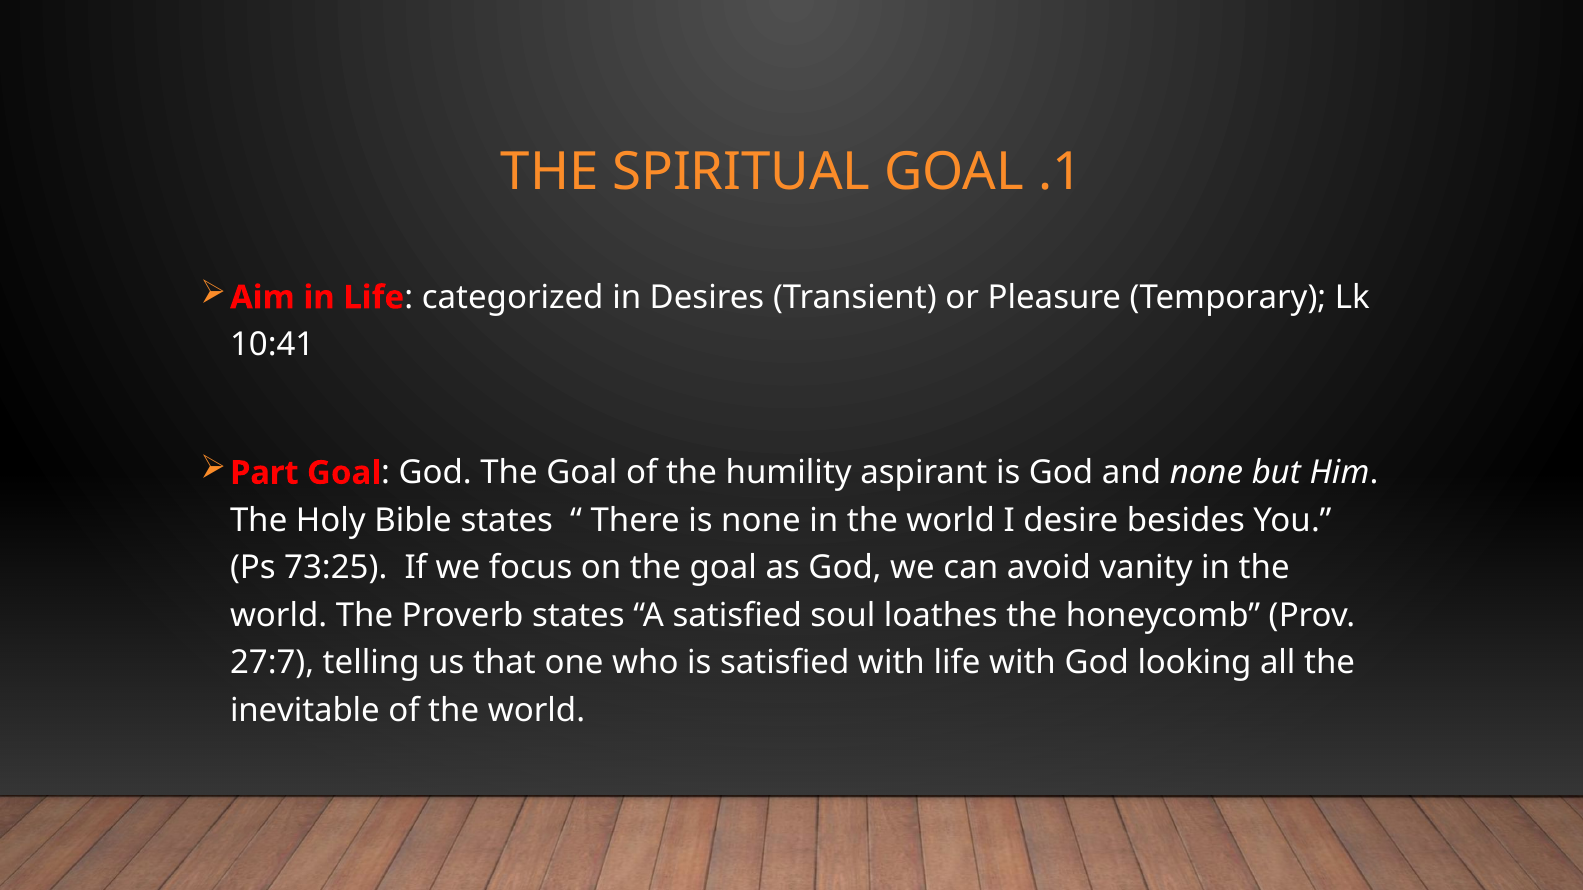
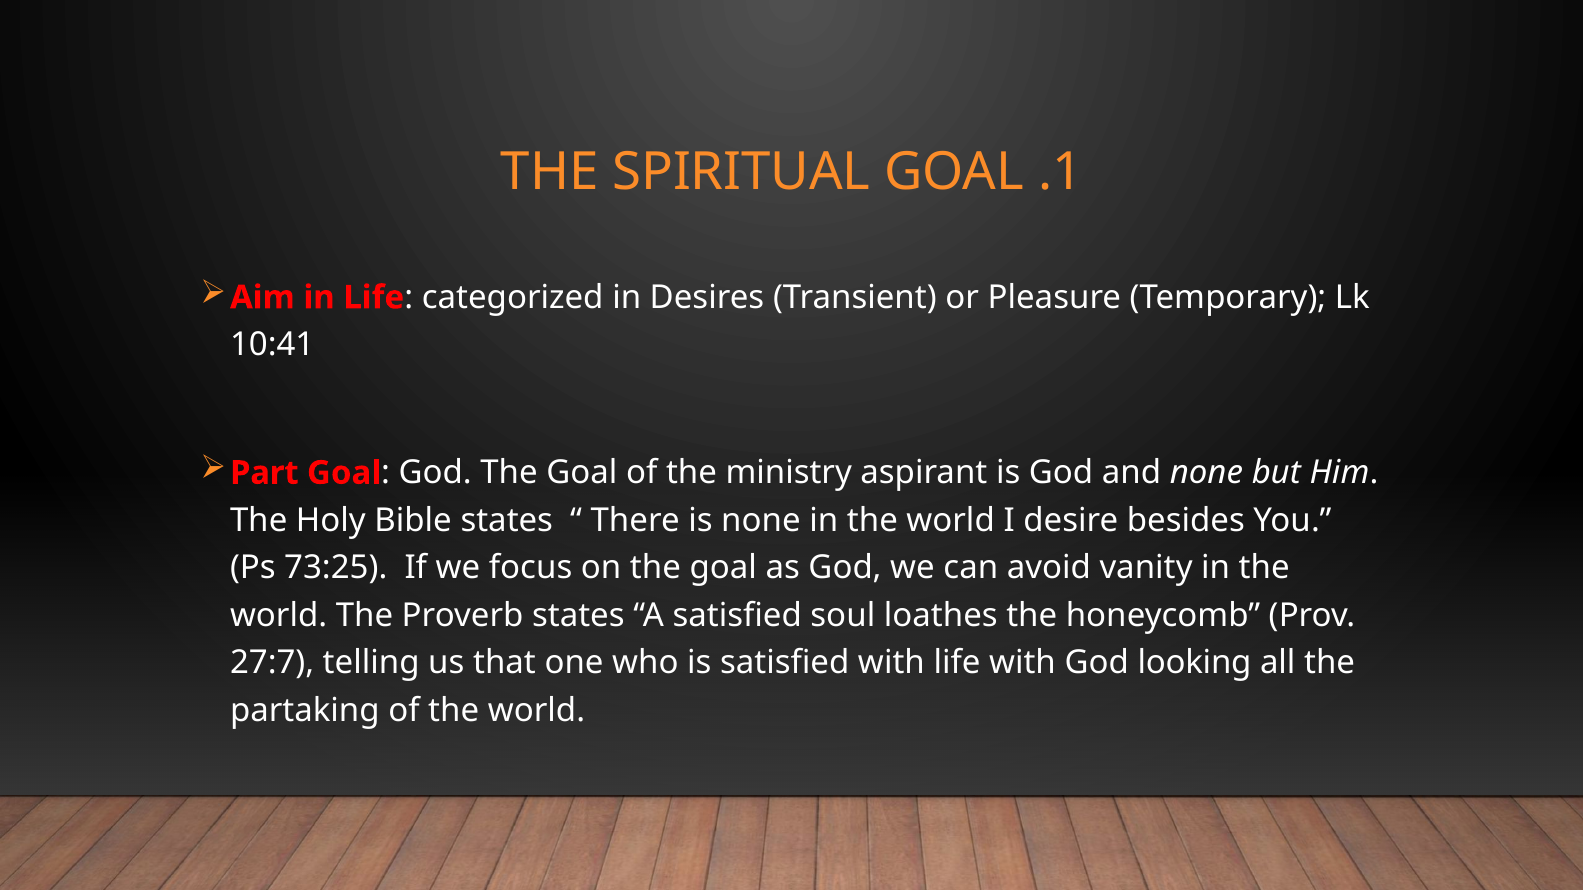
humility: humility -> ministry
inevitable: inevitable -> partaking
